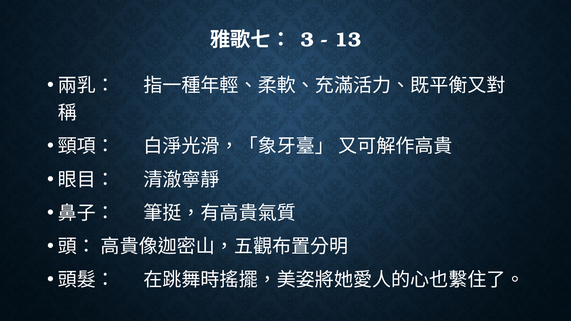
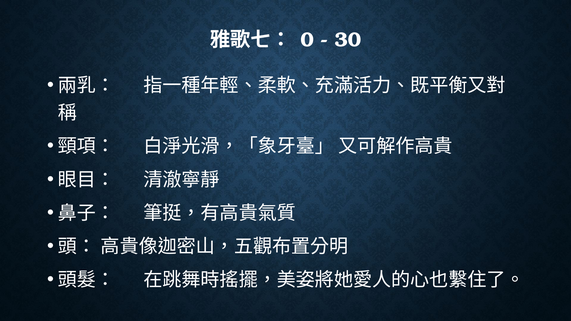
3: 3 -> 0
13: 13 -> 30
